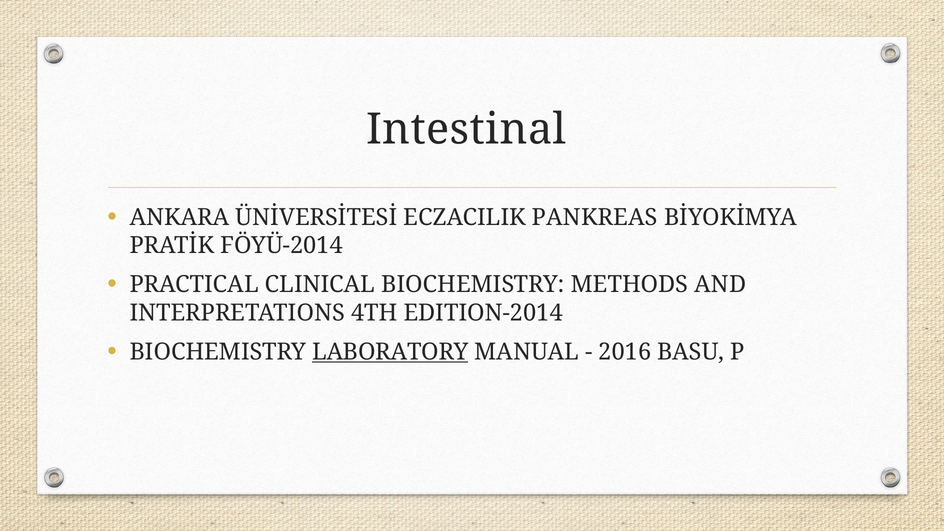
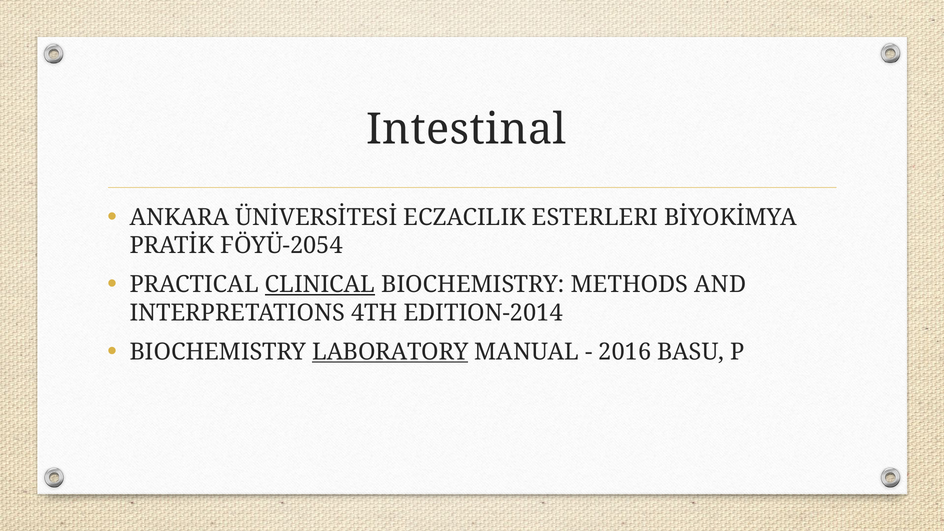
PANKREAS: PANKREAS -> ESTERLERI
FÖYÜ-2014: FÖYÜ-2014 -> FÖYÜ-2054
CLINICAL underline: none -> present
